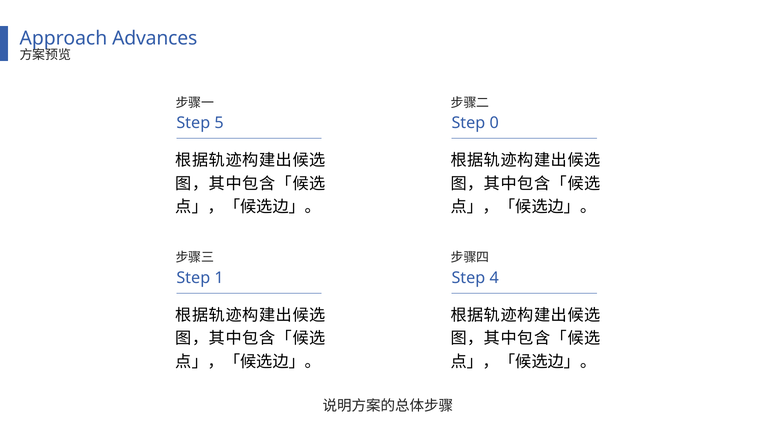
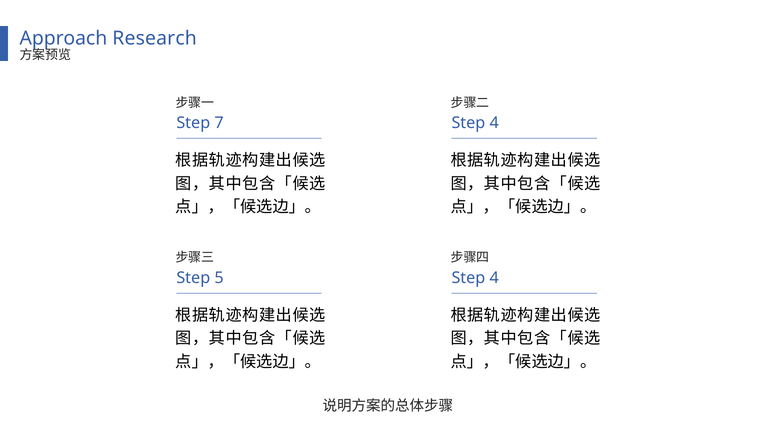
Advances: Advances -> Research
5: 5 -> 7
0 at (494, 123): 0 -> 4
1: 1 -> 5
